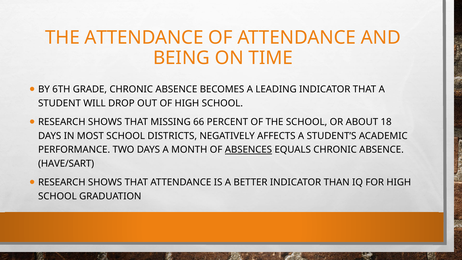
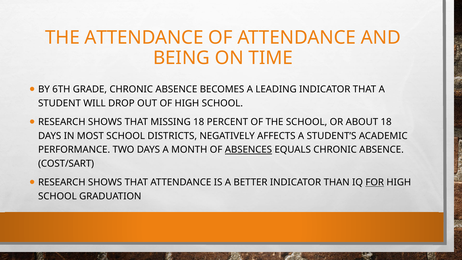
MISSING 66: 66 -> 18
HAVE/SART: HAVE/SART -> COST/SART
FOR underline: none -> present
